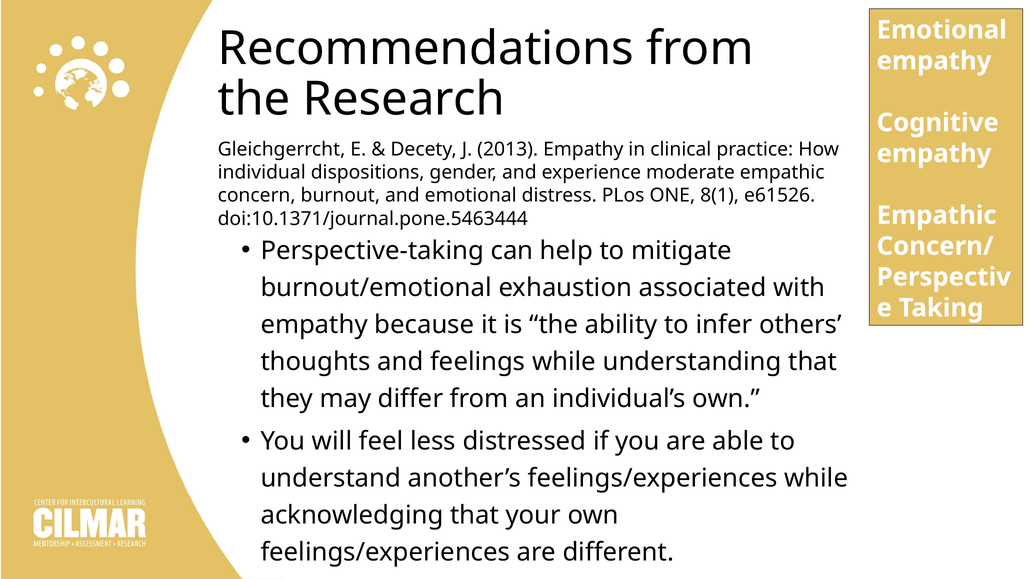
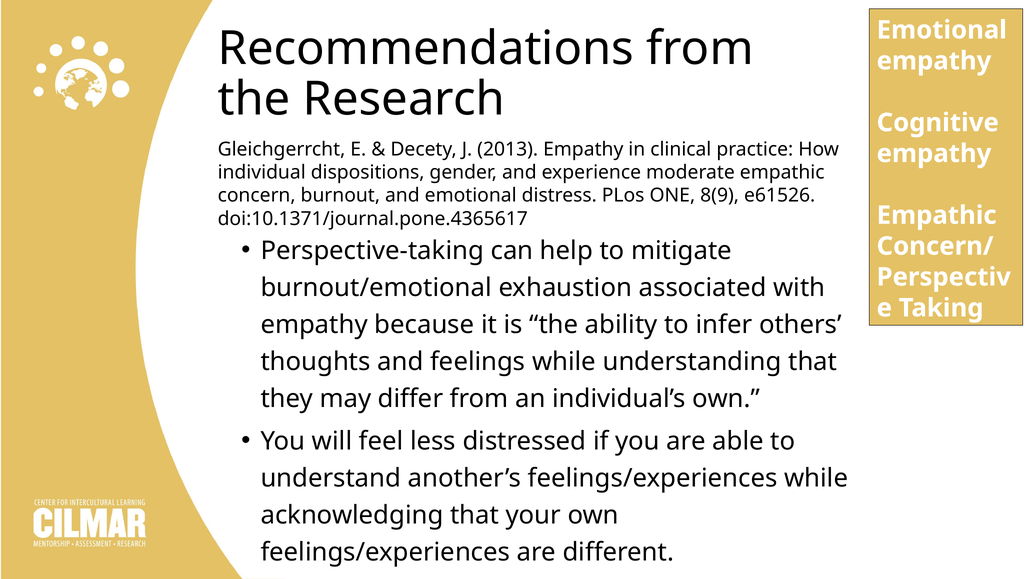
8(1: 8(1 -> 8(9
doi:10.1371/journal.pone.5463444: doi:10.1371/journal.pone.5463444 -> doi:10.1371/journal.pone.4365617
